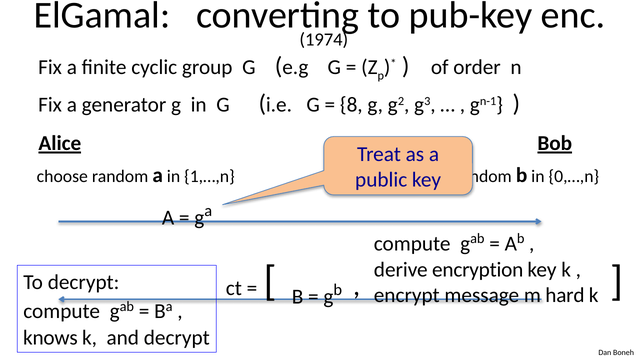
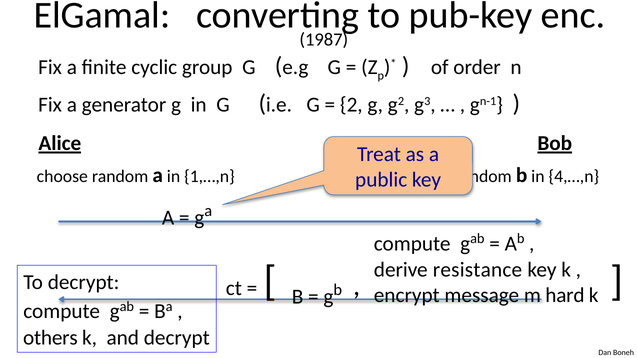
1974: 1974 -> 1987
8: 8 -> 2
0,…,n: 0,…,n -> 4,…,n
encryption: encryption -> resistance
knows: knows -> others
